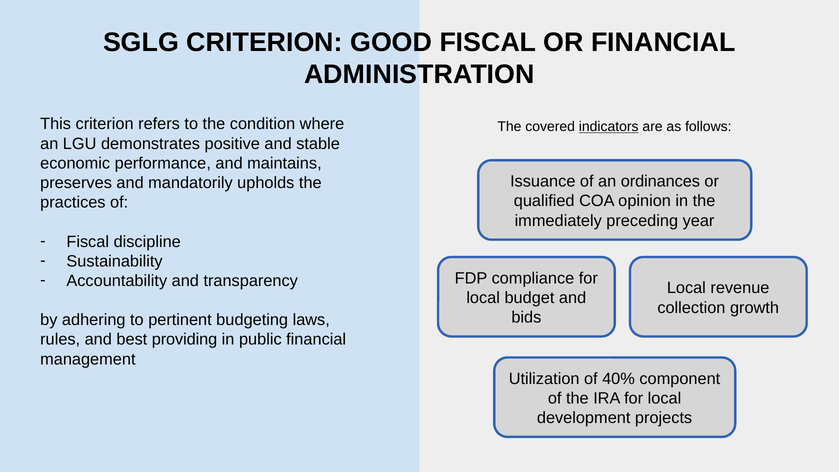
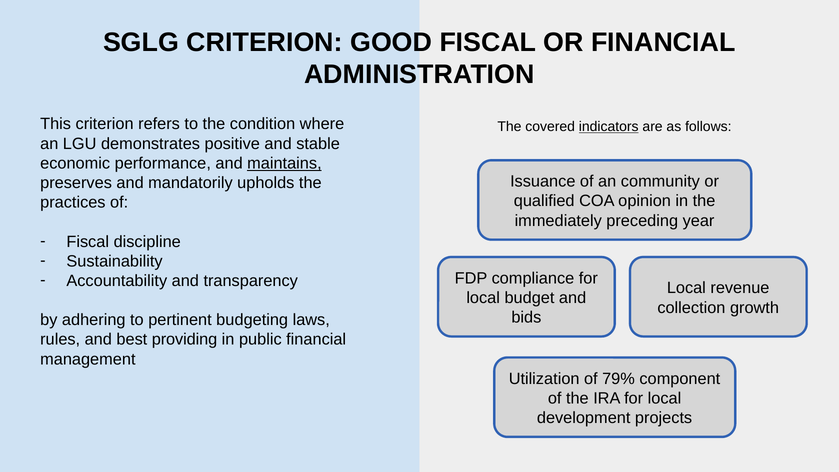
maintains underline: none -> present
ordinances: ordinances -> community
40%: 40% -> 79%
